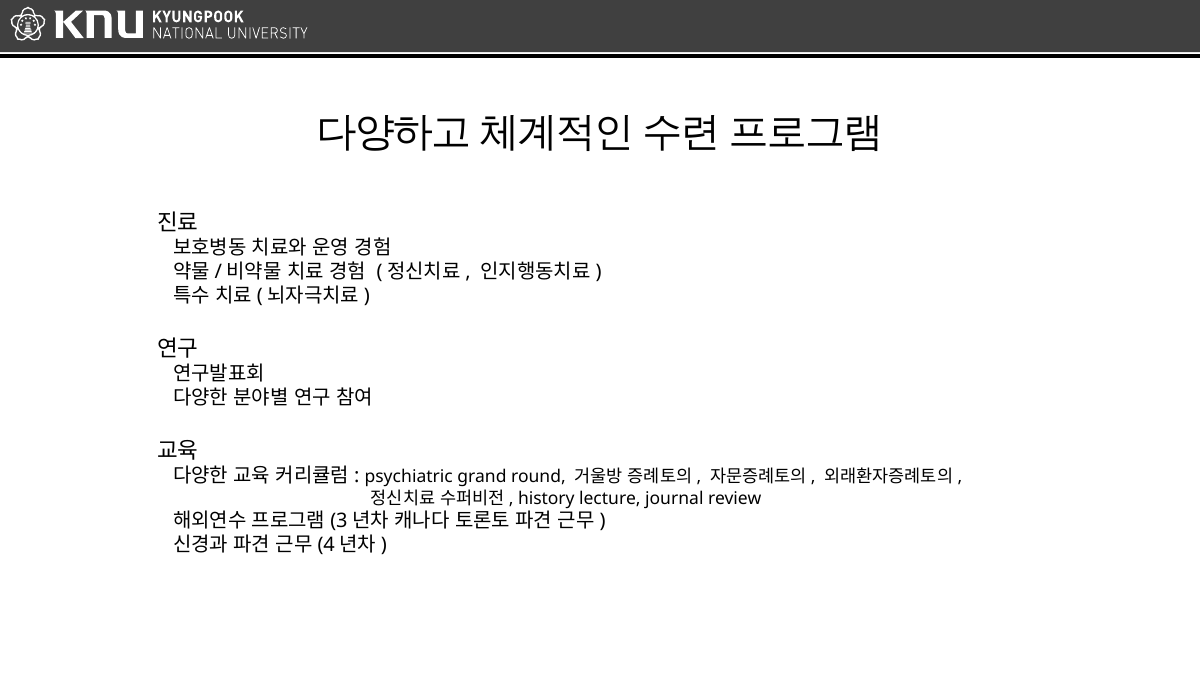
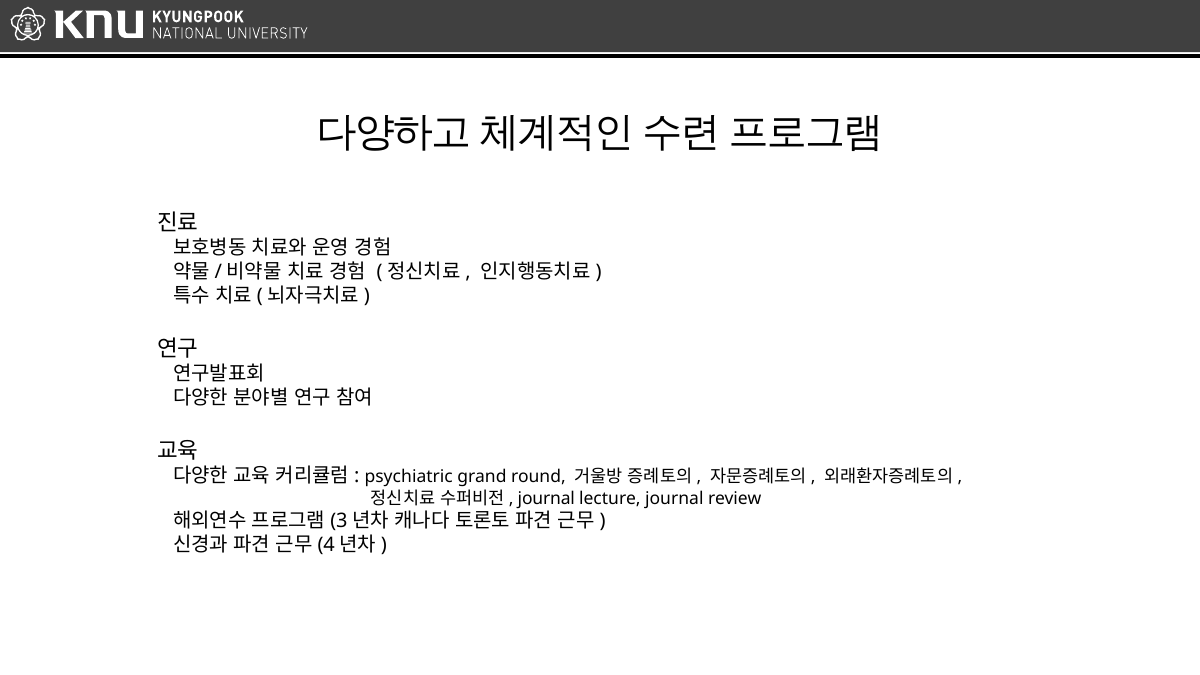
history at (546, 498): history -> journal
